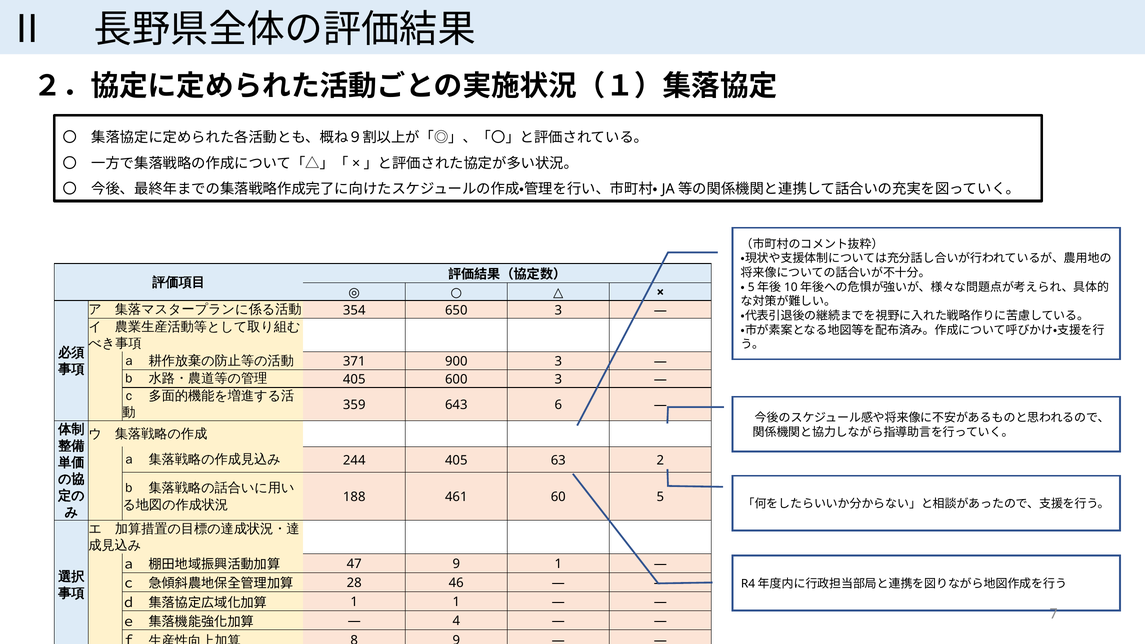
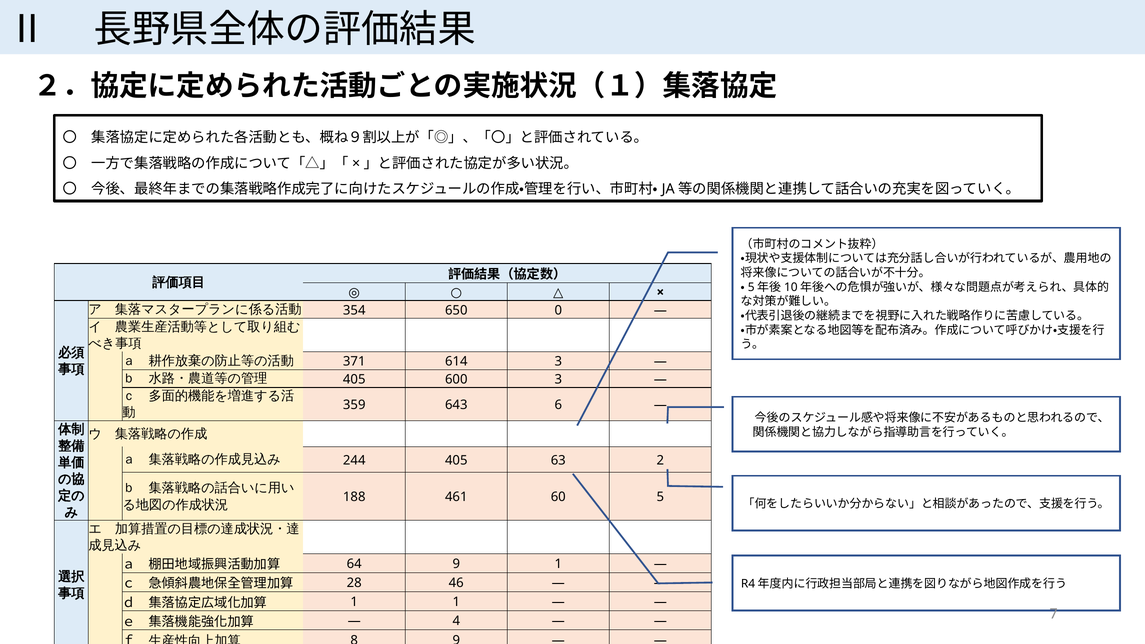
650 3: 3 -> 0
900: 900 -> 614
47: 47 -> 64
